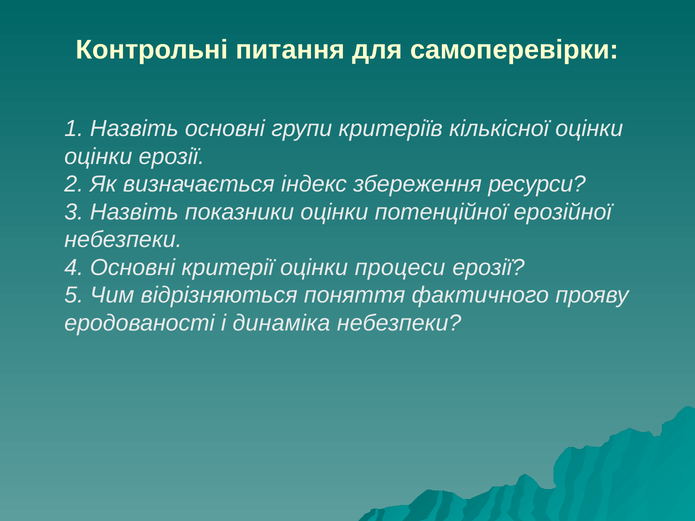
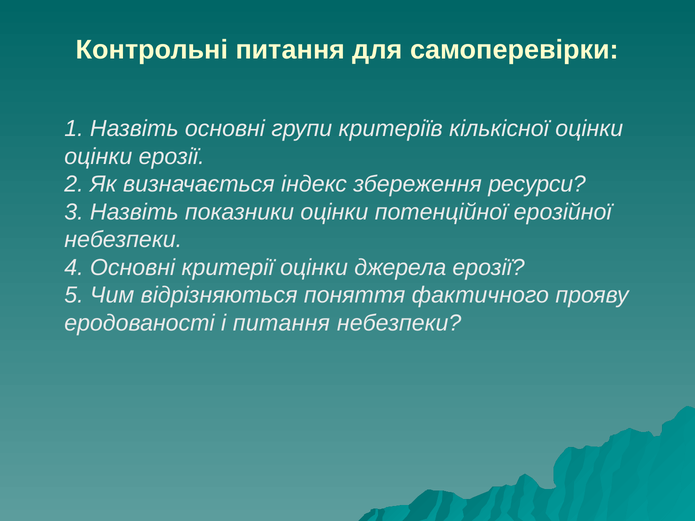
процеси: процеси -> джерела
і динаміка: динаміка -> питання
